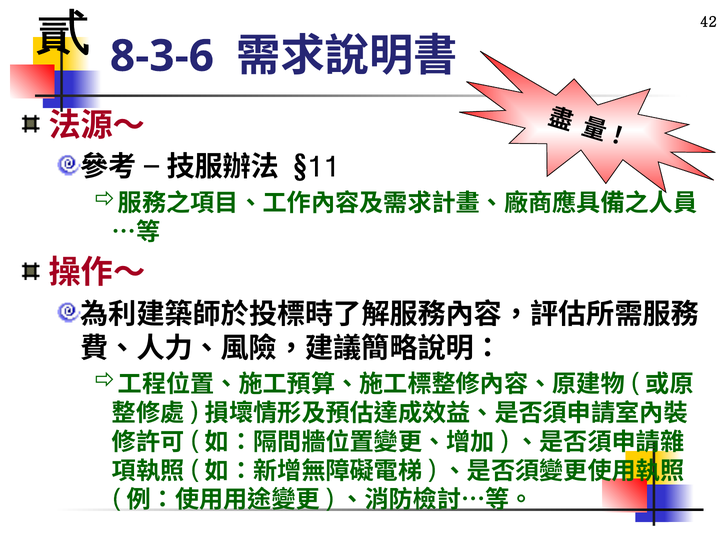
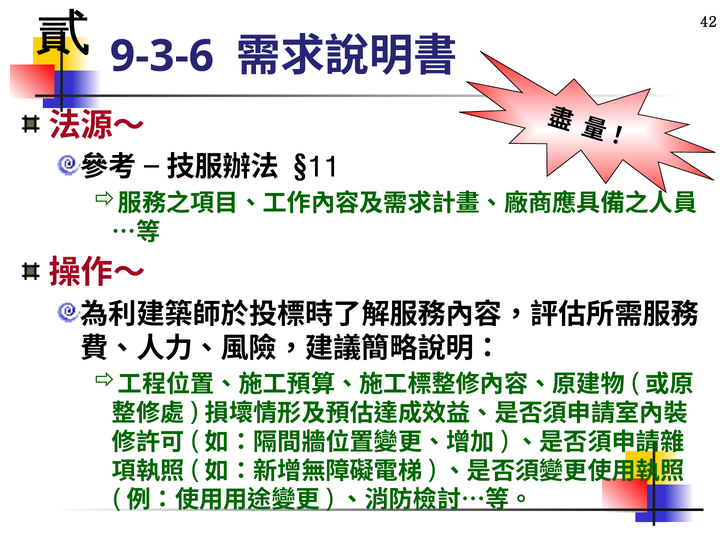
8-3-6: 8-3-6 -> 9-3-6
